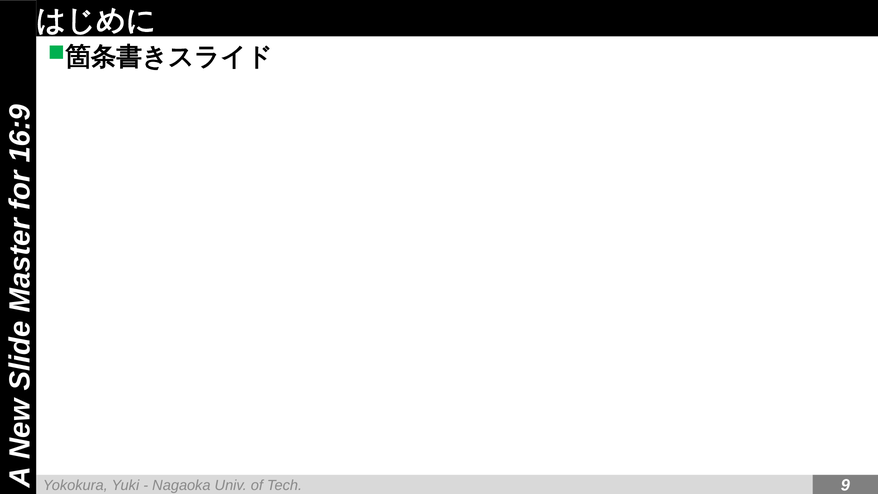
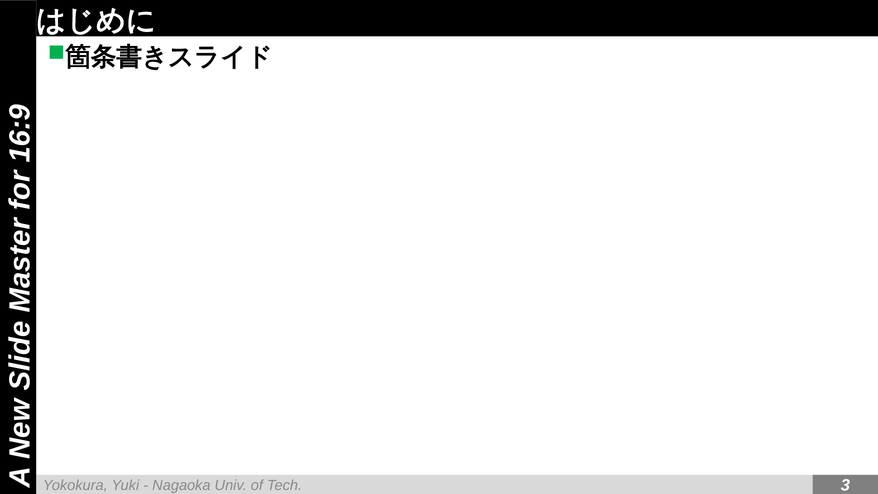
Tech 9: 9 -> 3
